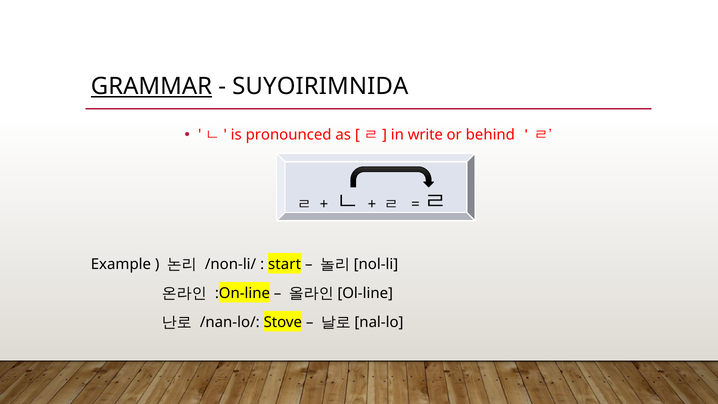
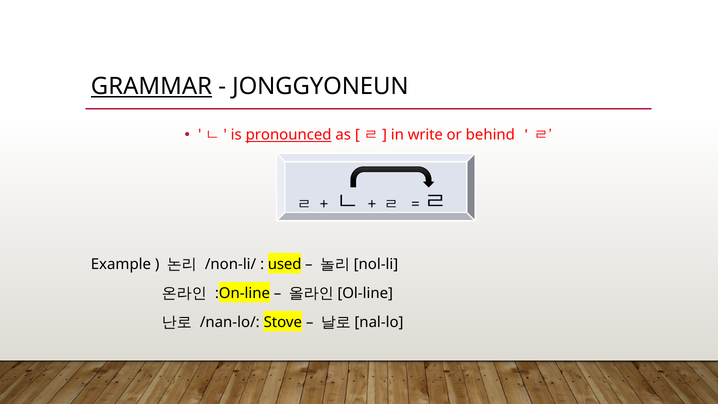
SUYOIRIMNIDA: SUYOIRIMNIDA -> JONGGYONEUN
pronounced underline: none -> present
start: start -> used
